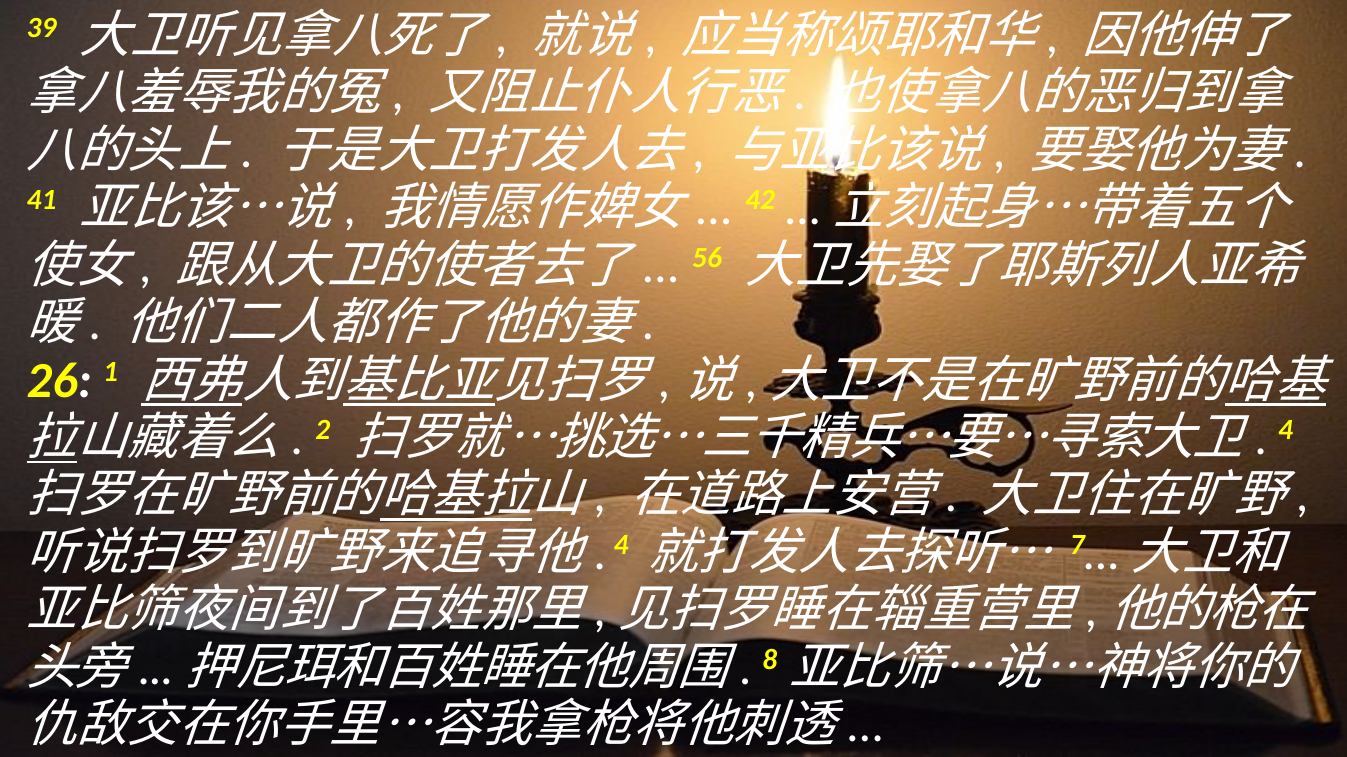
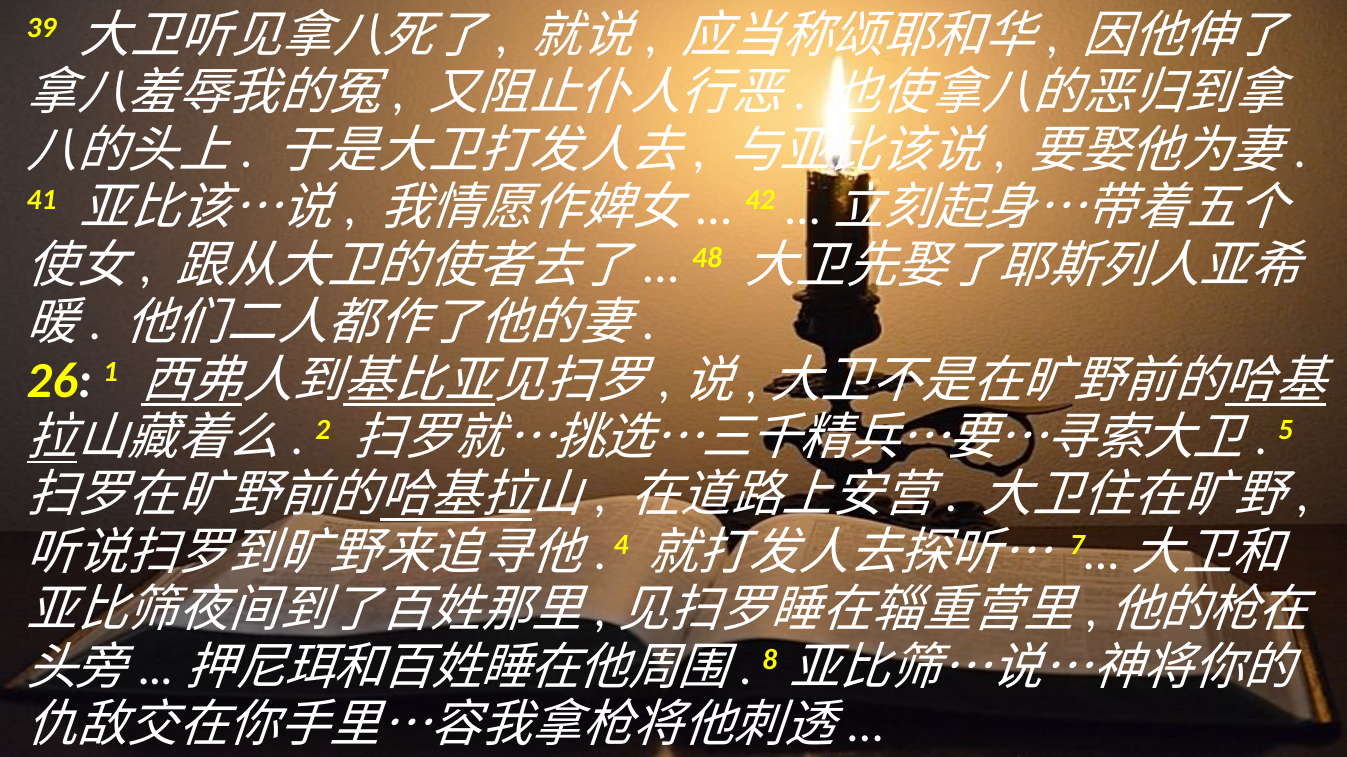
56: 56 -> 48
4 at (1286, 430): 4 -> 5
